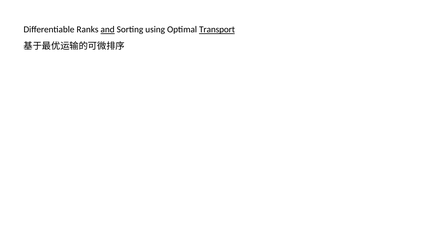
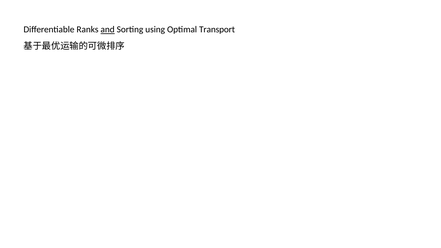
Transport underline: present -> none
